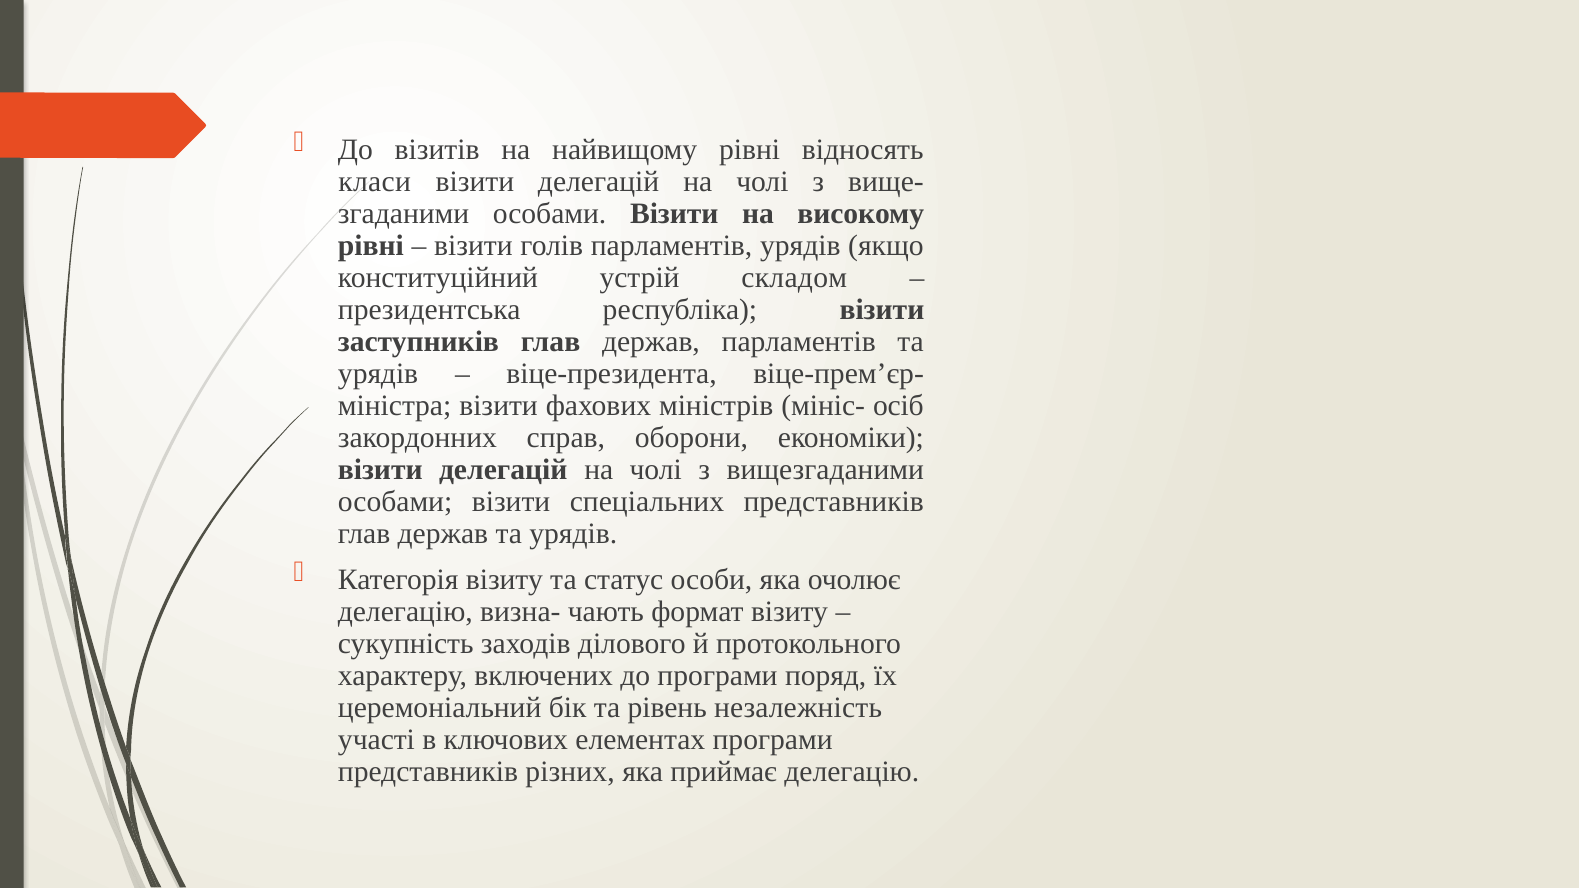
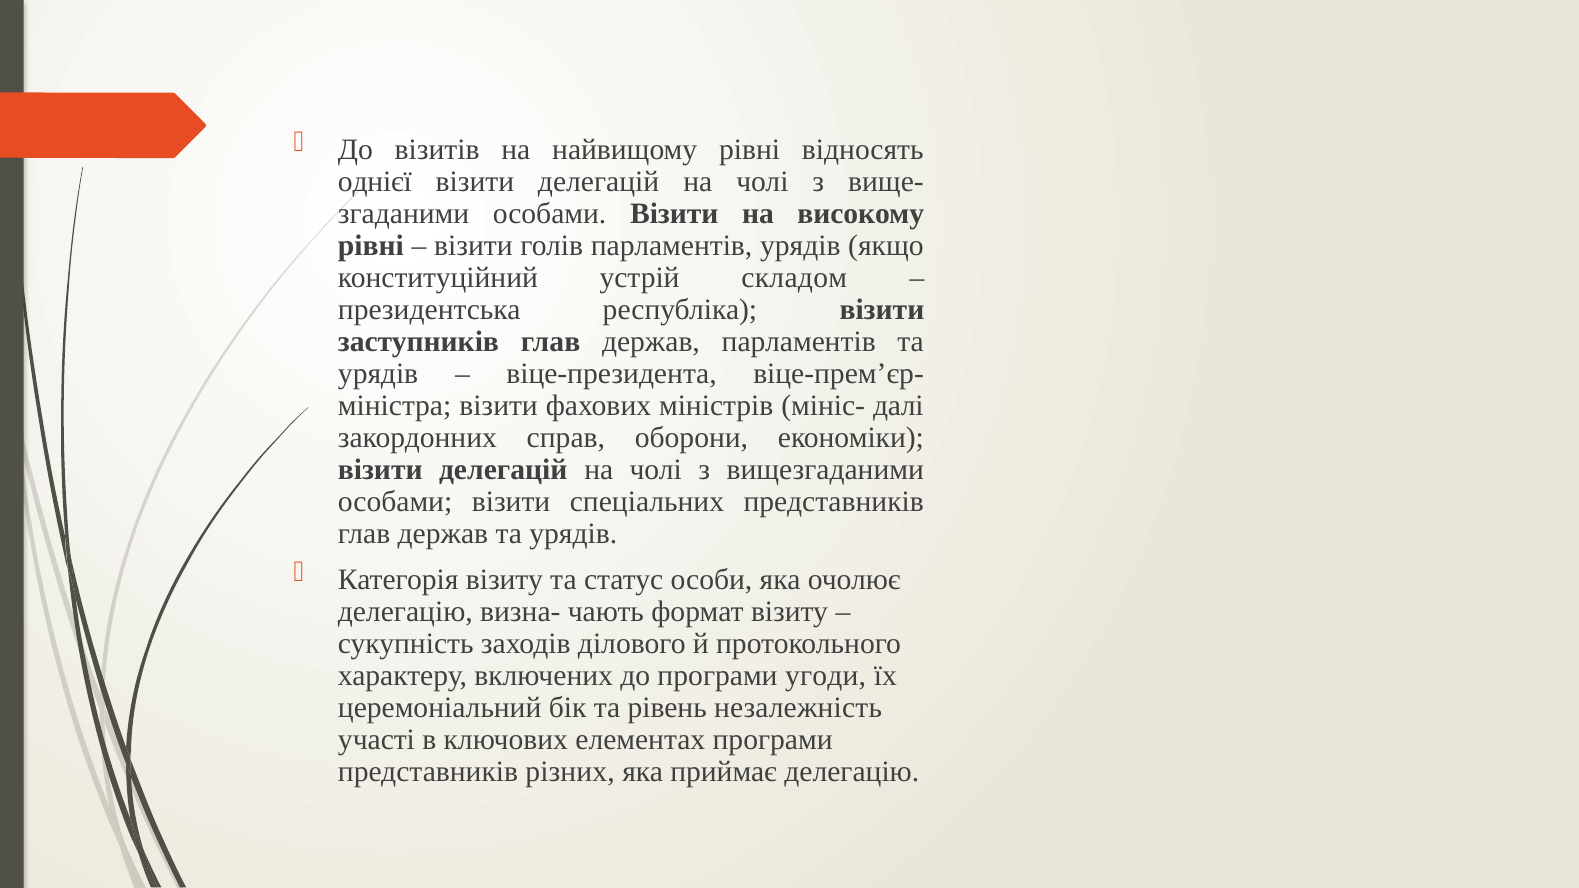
класи: класи -> однієї
осіб: осіб -> далі
поряд: поряд -> угоди
